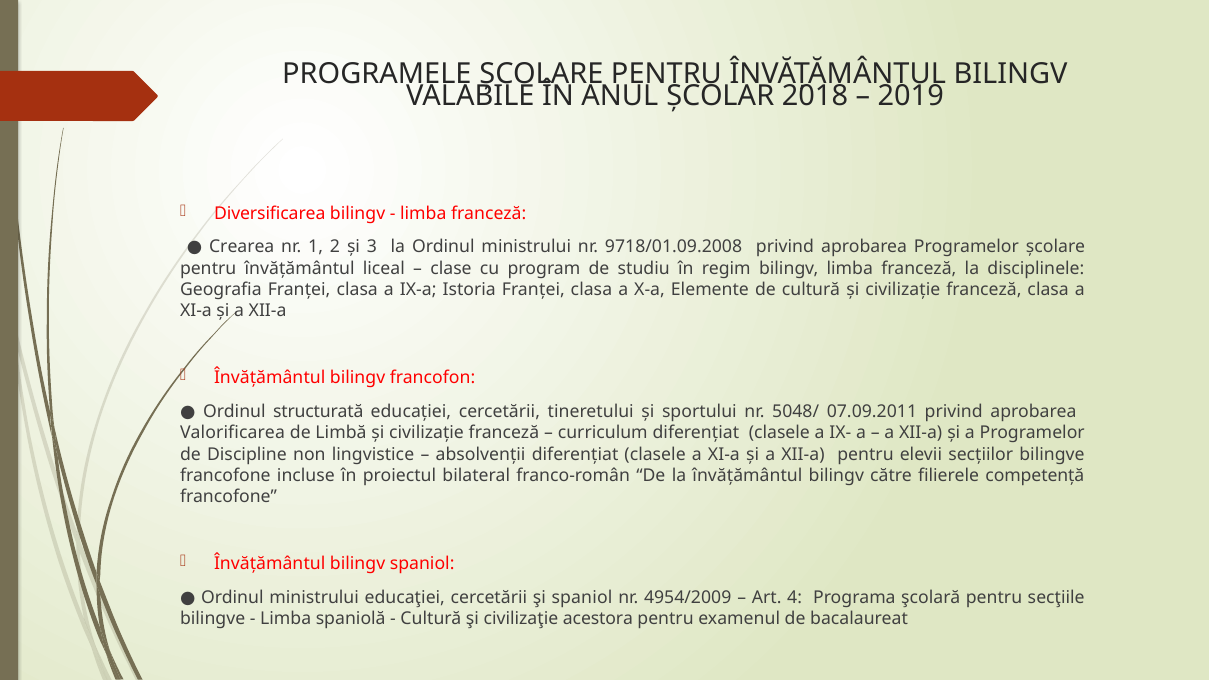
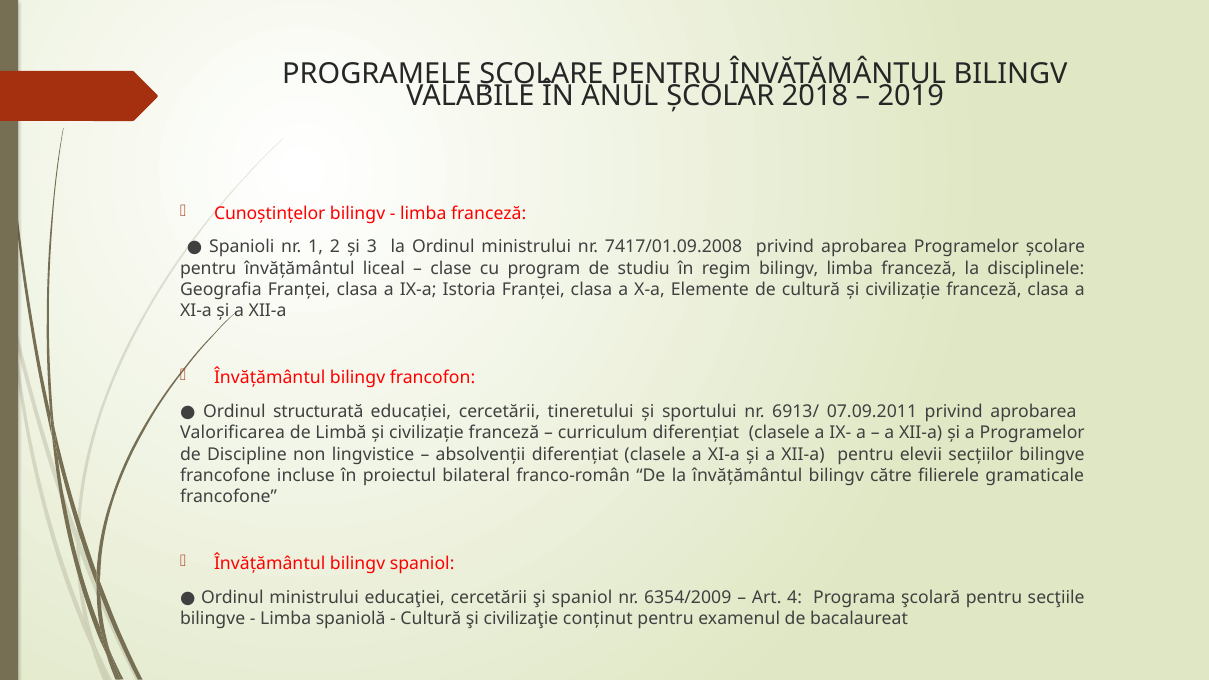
Diversificarea: Diversificarea -> Cunoștințelor
Crearea: Crearea -> Spanioli
9718/01.09.2008: 9718/01.09.2008 -> 7417/01.09.2008
5048/: 5048/ -> 6913/
competență: competență -> gramaticale
4954/2009: 4954/2009 -> 6354/2009
acestora: acestora -> conținut
